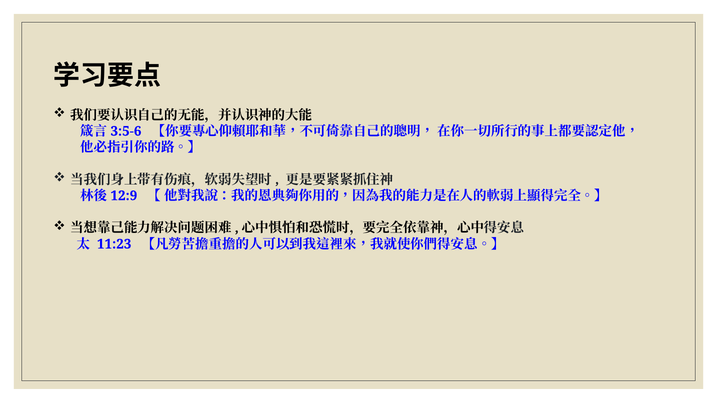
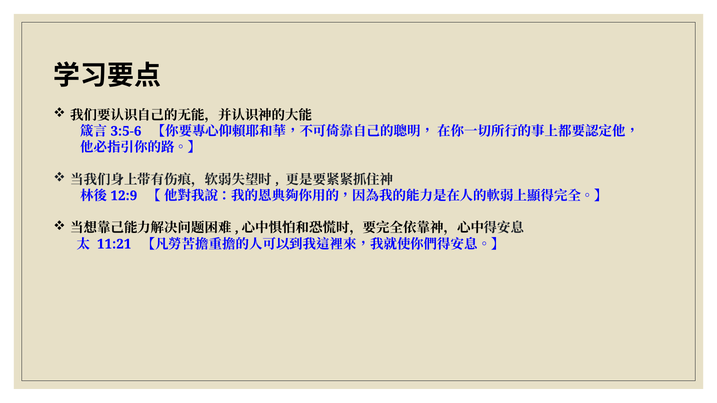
11:23: 11:23 -> 11:21
